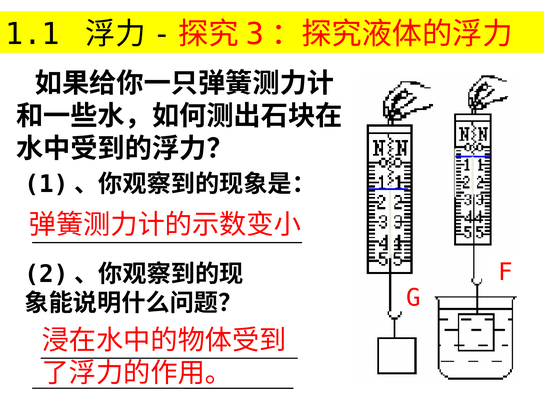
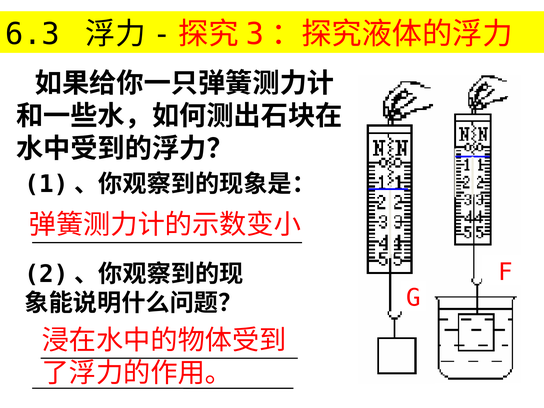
1.1: 1.1 -> 6.3
